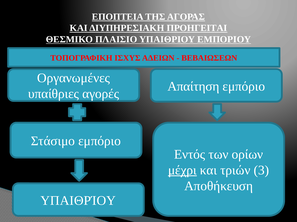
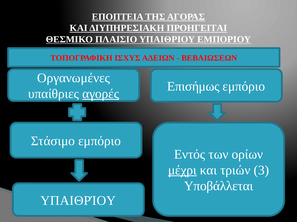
Απαίτηση: Απαίτηση -> Επισήμως
αγορές underline: none -> present
Αποθήκευση: Αποθήκευση -> Υποβάλλεται
